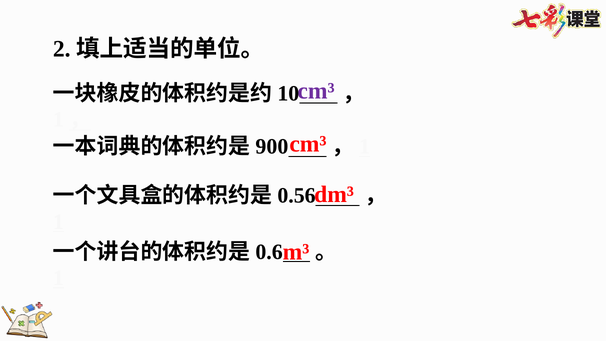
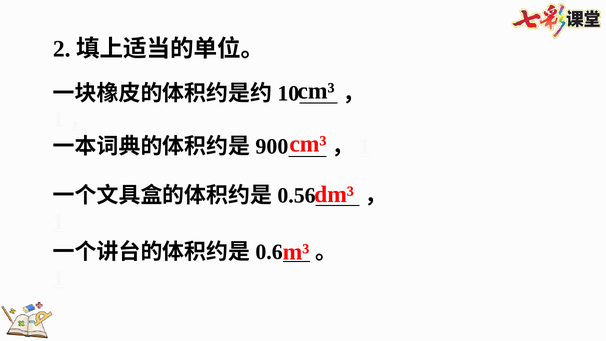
cm³ at (316, 91) colour: purple -> black
